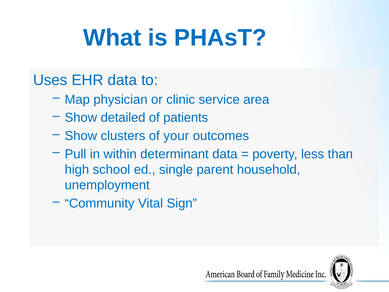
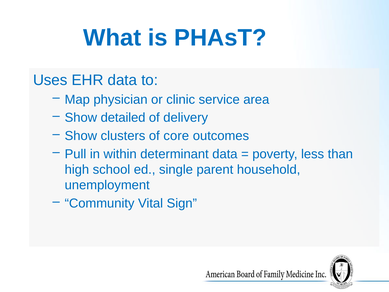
patients: patients -> delivery
your: your -> core
